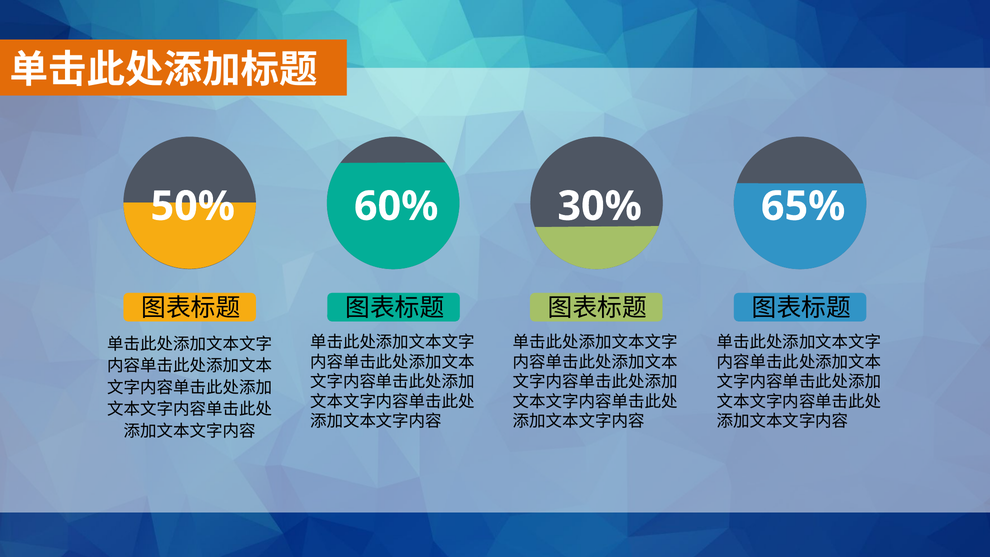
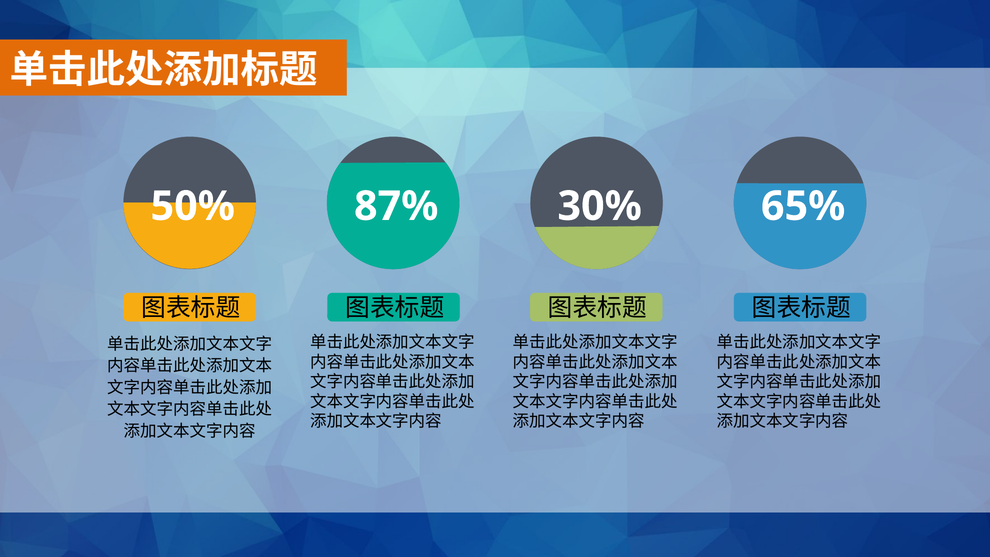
60%: 60% -> 87%
